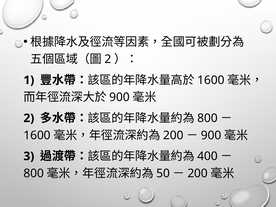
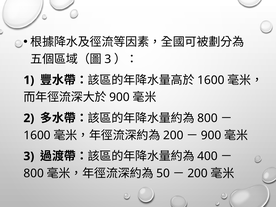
2 at (108, 59): 2 -> 3
